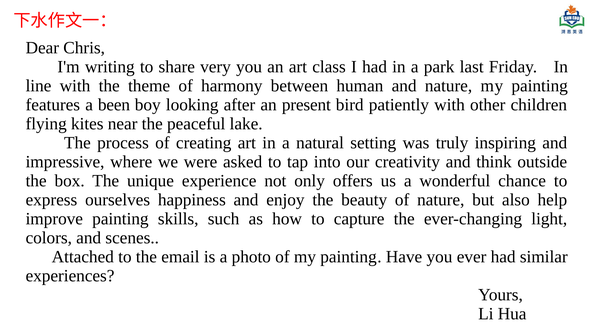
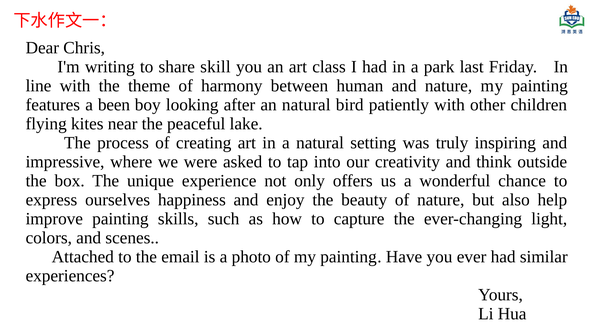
very: very -> skill
an present: present -> natural
